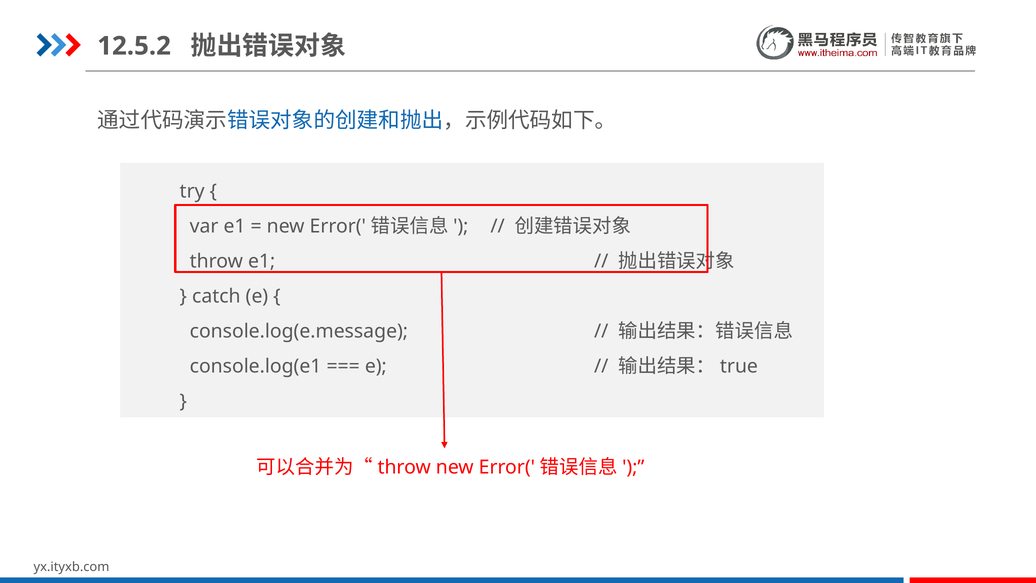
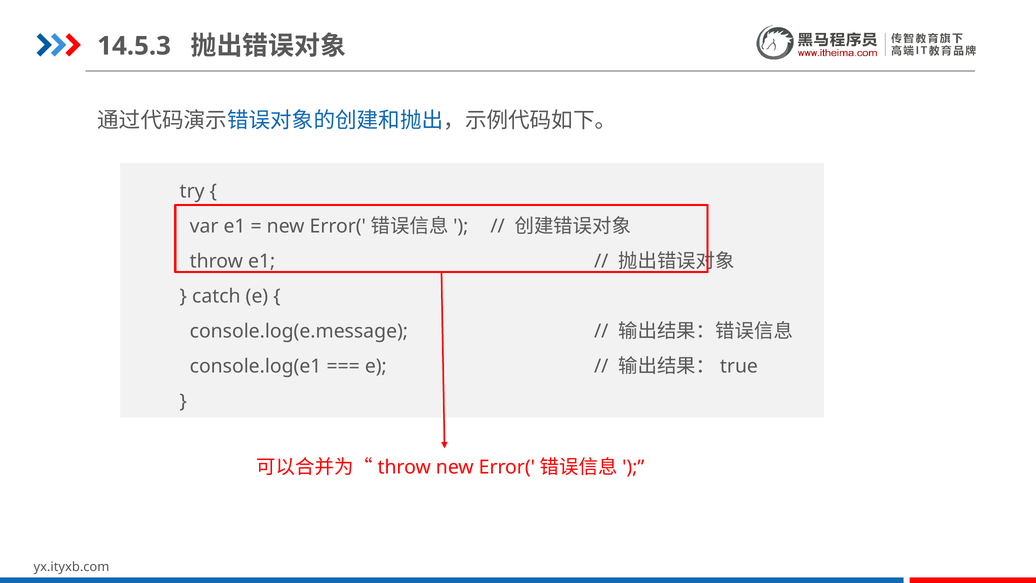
12.5.2: 12.5.2 -> 14.5.3
